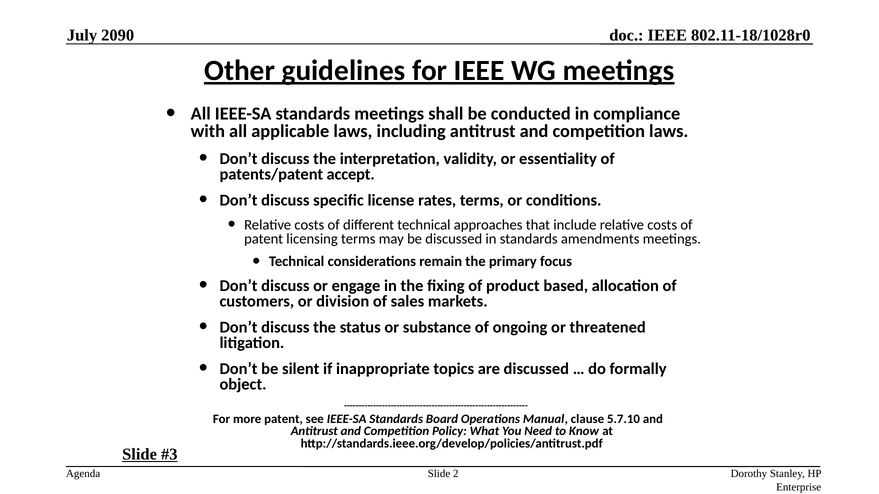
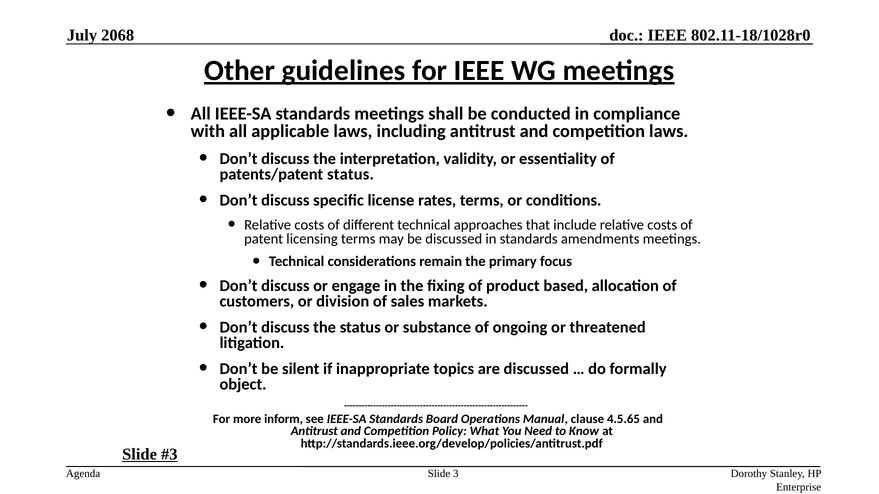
2090: 2090 -> 2068
patents/patent accept: accept -> status
more patent: patent -> inform
5.7.10: 5.7.10 -> 4.5.65
2: 2 -> 3
